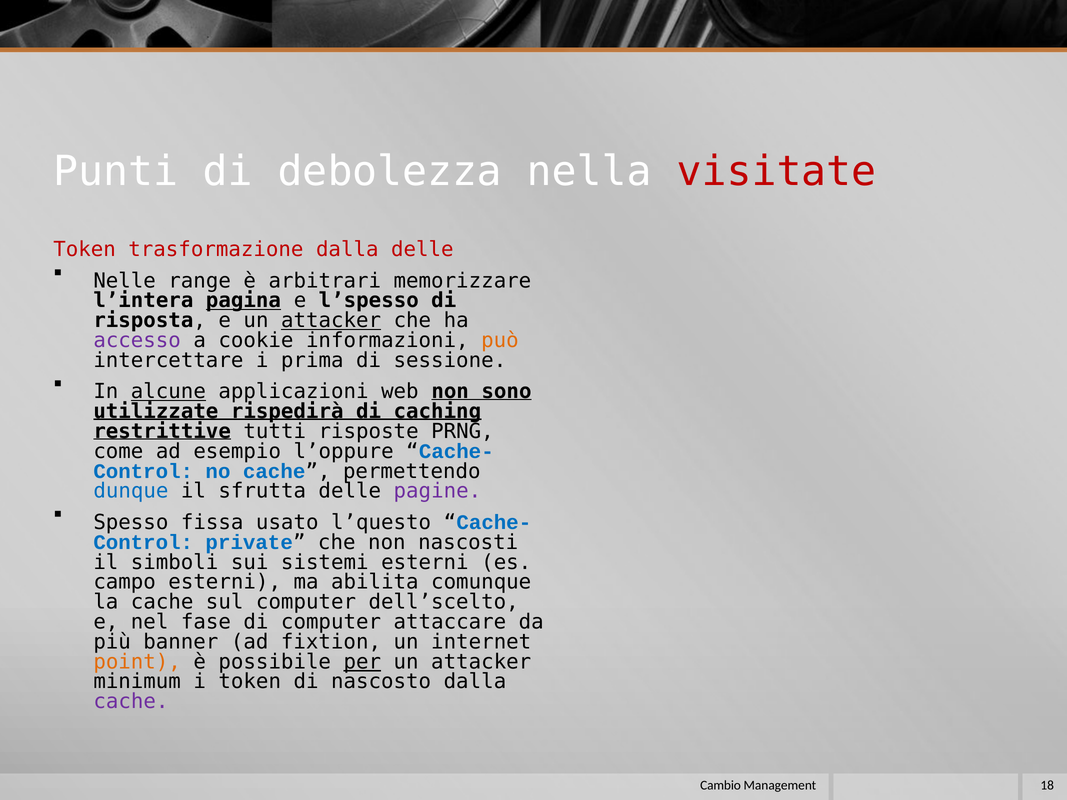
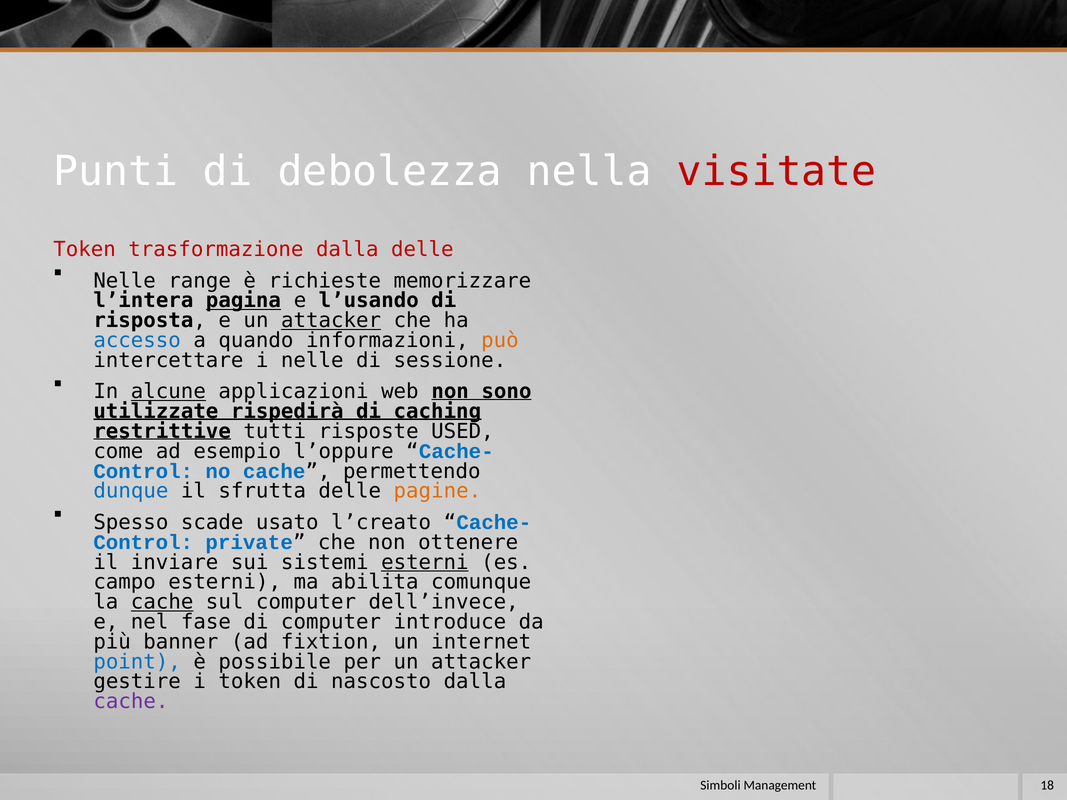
arbitrari: arbitrari -> richieste
l’spesso: l’spesso -> l’usando
accesso colour: purple -> blue
cookie: cookie -> quando
i prima: prima -> nelle
PRNG: PRNG -> USED
pagine colour: purple -> orange
fissa: fissa -> scade
l’questo: l’questo -> l’creato
nascosti: nascosti -> ottenere
simboli: simboli -> inviare
esterni at (425, 562) underline: none -> present
cache at (162, 602) underline: none -> present
dell’scelto: dell’scelto -> dell’invece
attaccare: attaccare -> introduce
point colour: orange -> blue
per underline: present -> none
minimum: minimum -> gestire
Cambio: Cambio -> Simboli
